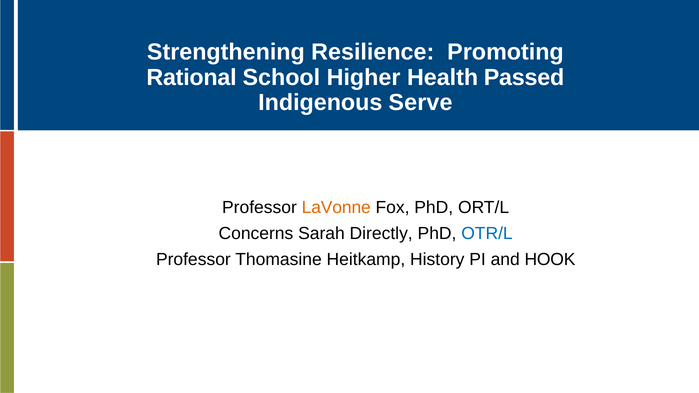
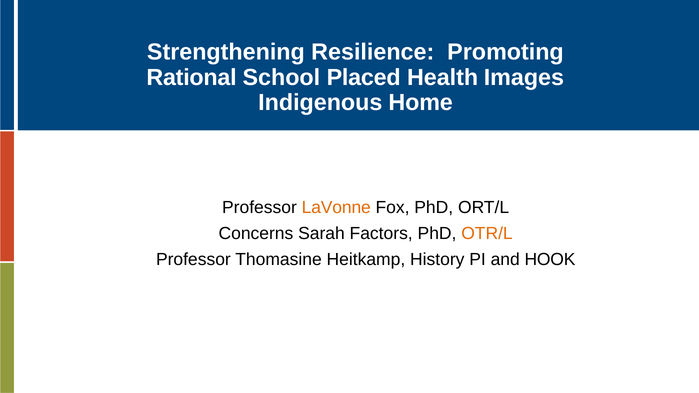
Higher: Higher -> Placed
Passed: Passed -> Images
Serve: Serve -> Home
Directly: Directly -> Factors
OTR/L colour: blue -> orange
